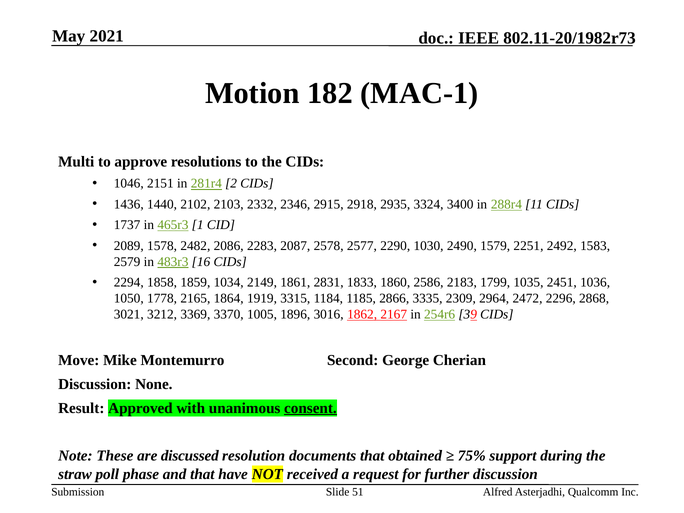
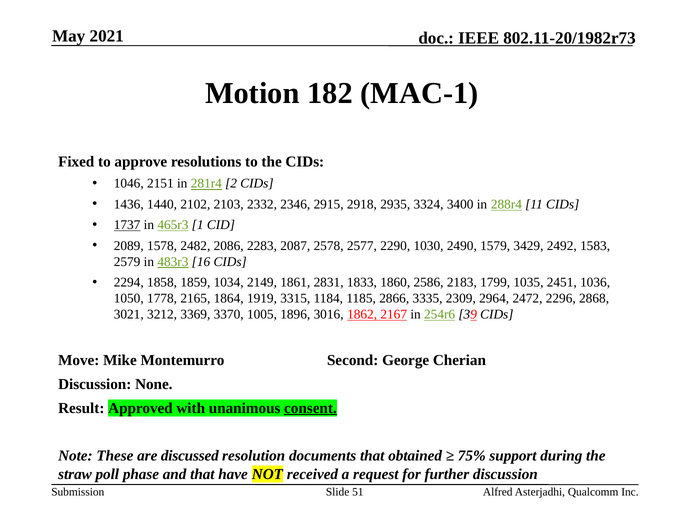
Multi: Multi -> Fixed
1737 underline: none -> present
2251: 2251 -> 3429
